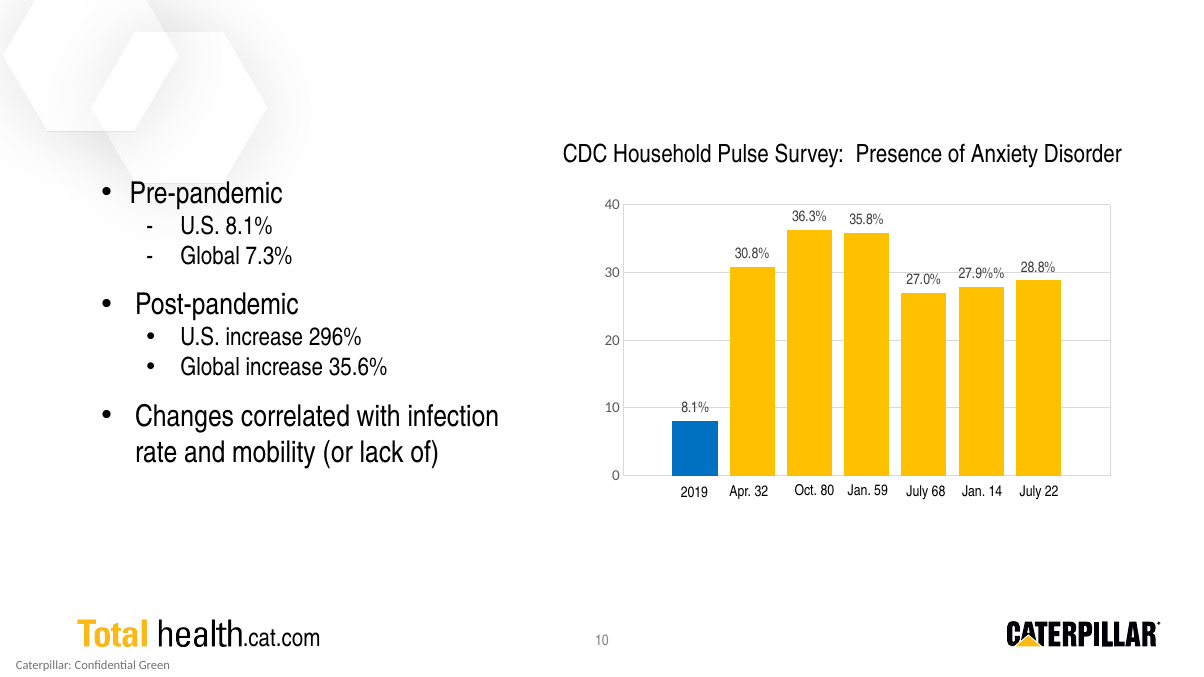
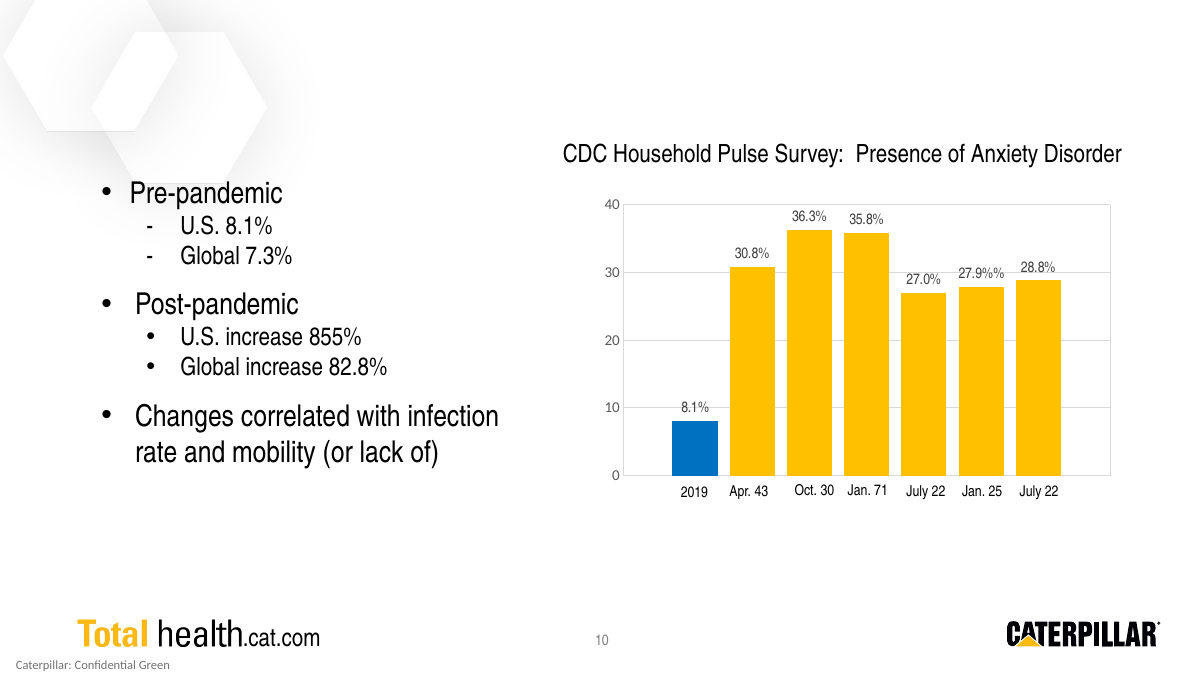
296%: 296% -> 855%
35.6%: 35.6% -> 82.8%
32: 32 -> 43
Oct 80: 80 -> 30
59: 59 -> 71
68 at (939, 492): 68 -> 22
14: 14 -> 25
